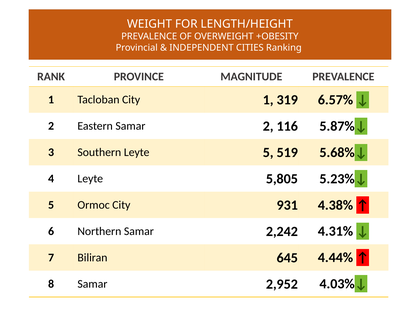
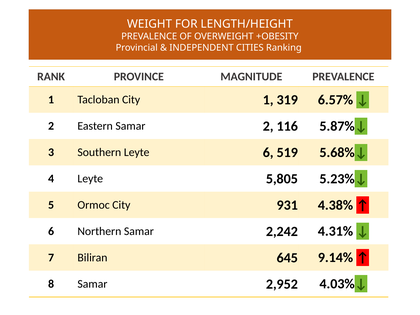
Leyte 5: 5 -> 6
4.44%: 4.44% -> 9.14%
